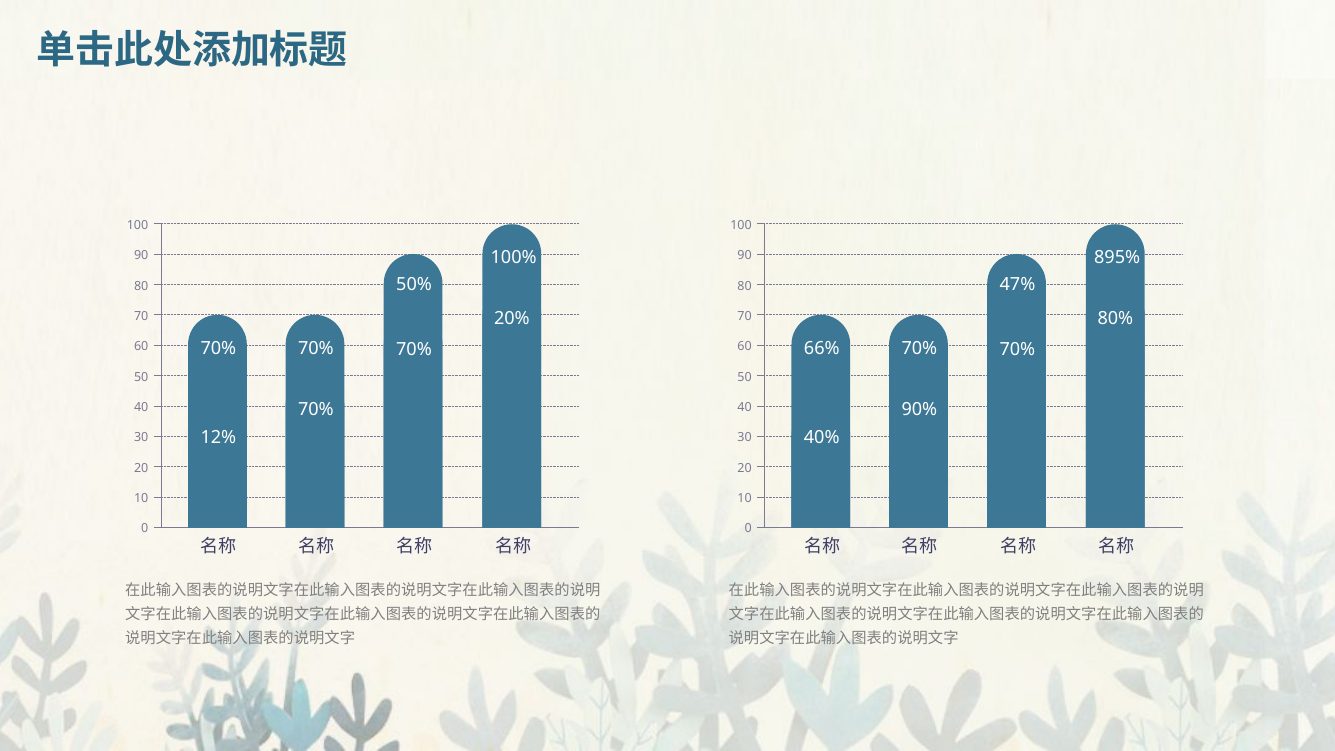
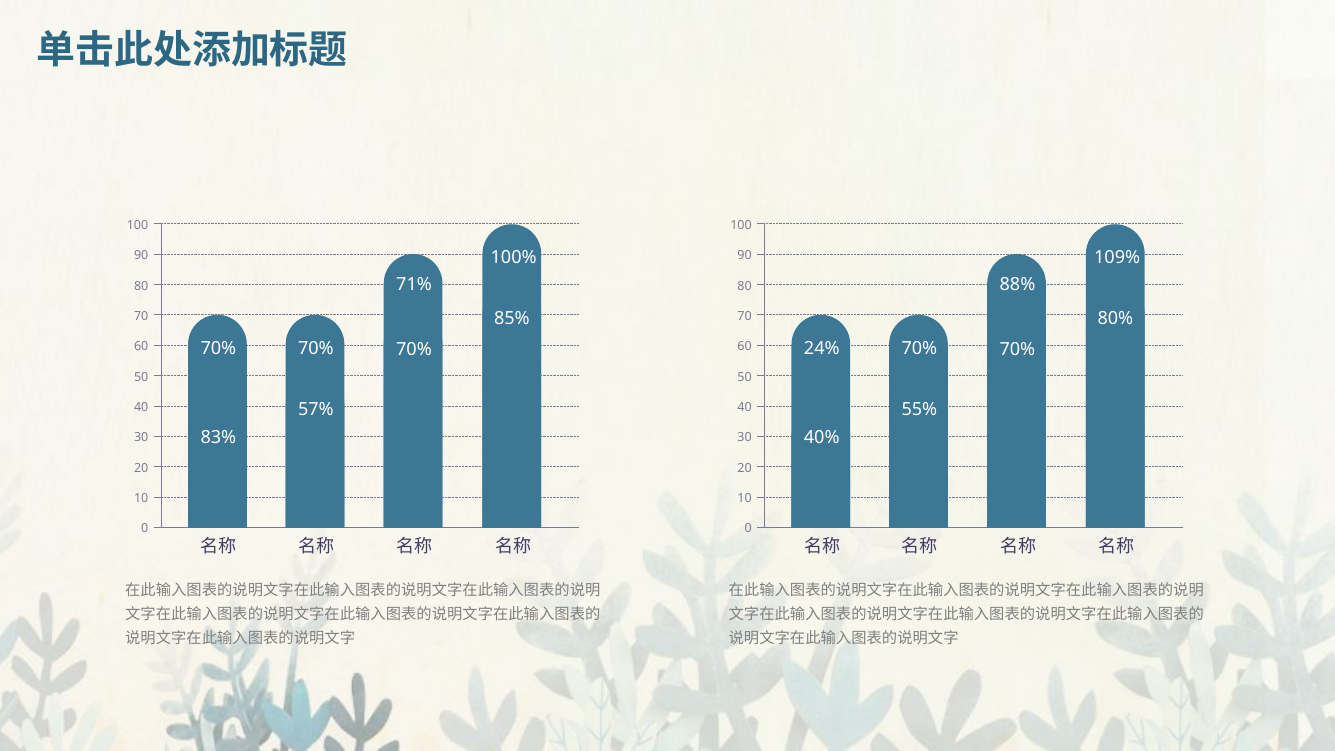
895%: 895% -> 109%
50%: 50% -> 71%
47%: 47% -> 88%
20%: 20% -> 85%
66%: 66% -> 24%
70% at (316, 410): 70% -> 57%
90%: 90% -> 55%
12%: 12% -> 83%
